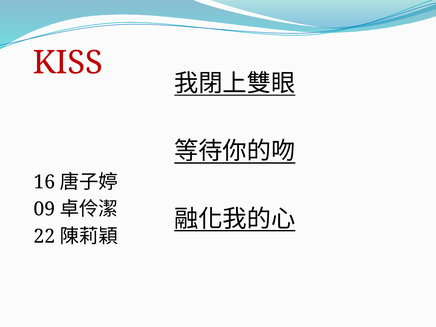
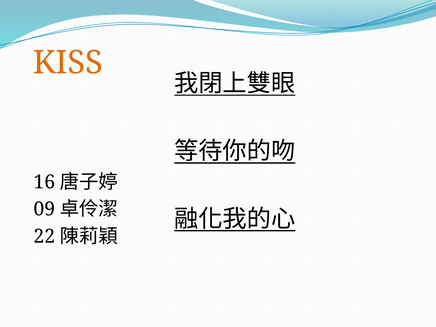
KISS colour: red -> orange
